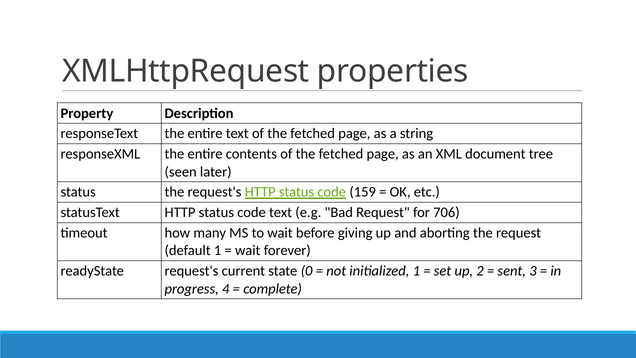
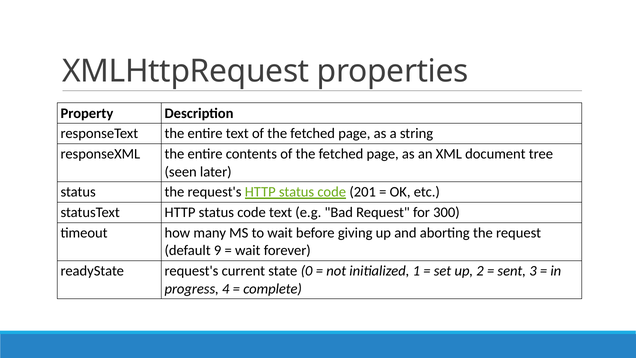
159: 159 -> 201
706: 706 -> 300
default 1: 1 -> 9
